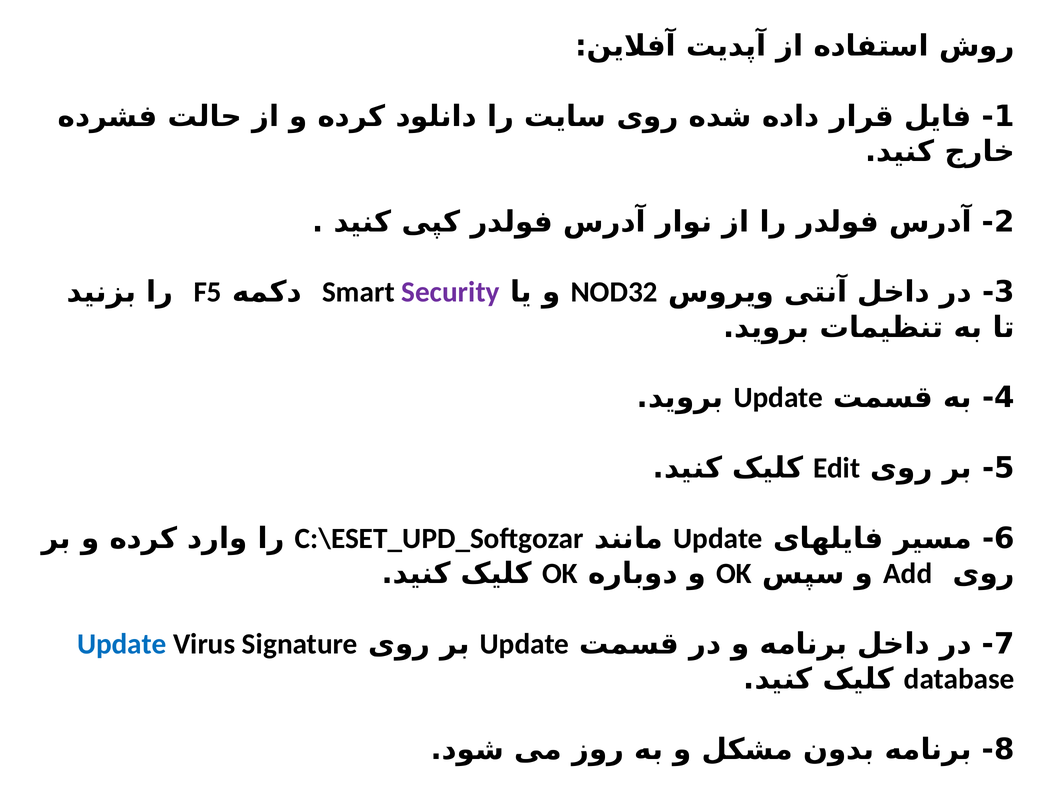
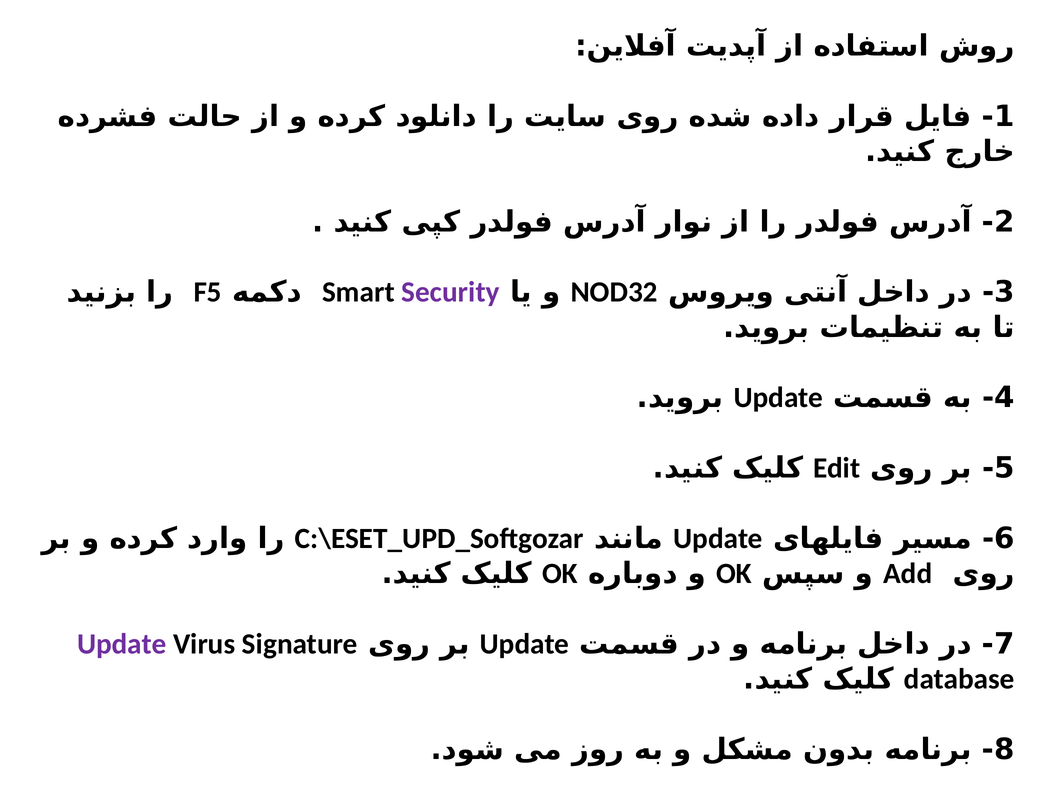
Update at (122, 644) colour: blue -> purple
